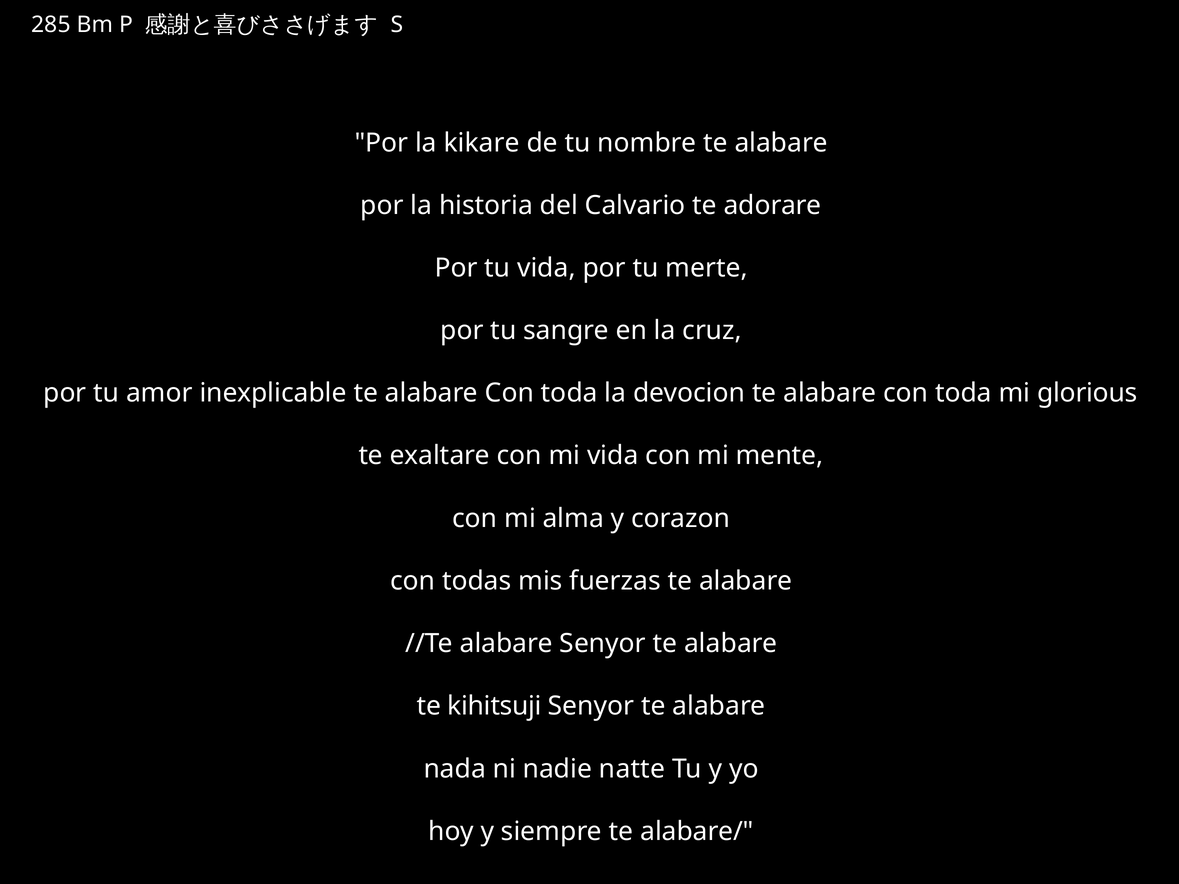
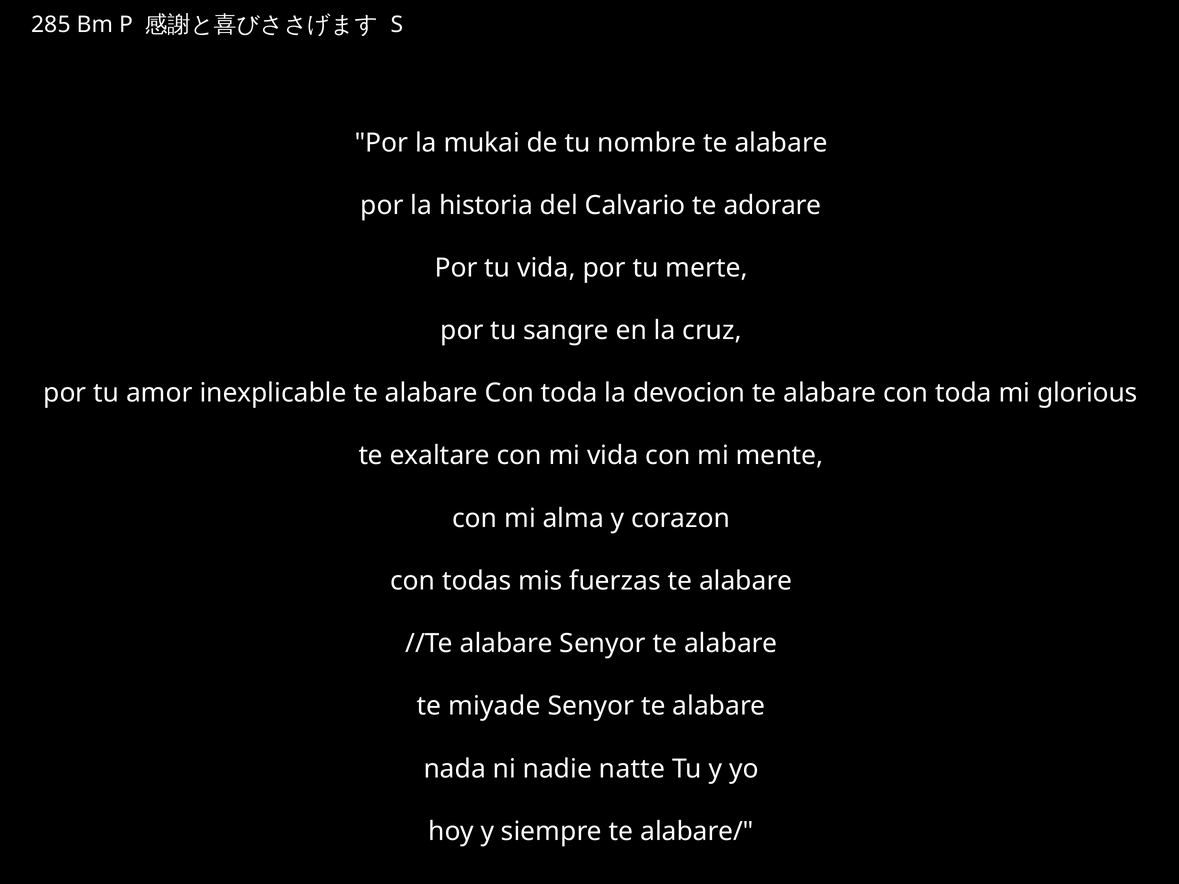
kikare: kikare -> mukai
kihitsuji: kihitsuji -> miyade
